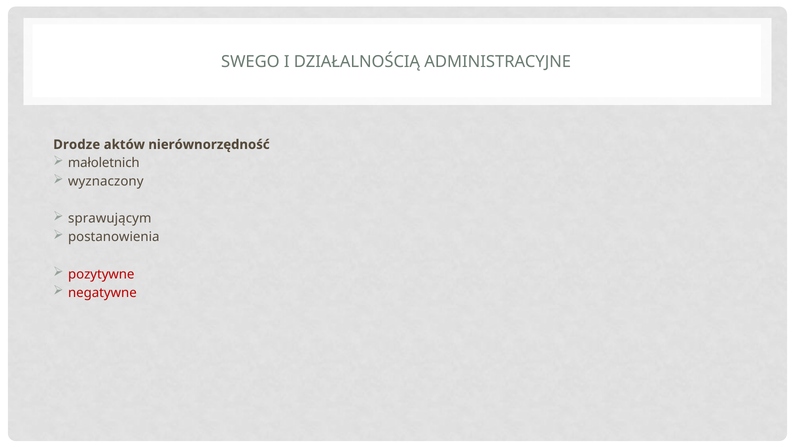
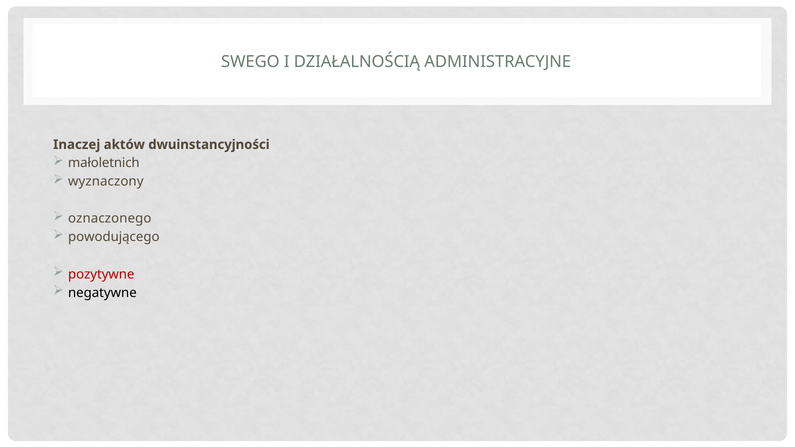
Drodze: Drodze -> Inaczej
nierównorzędność: nierównorzędność -> dwuinstancyjności
sprawującym: sprawującym -> oznaczonego
postanowienia: postanowienia -> powodującego
negatywne colour: red -> black
